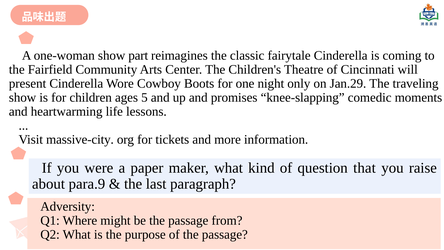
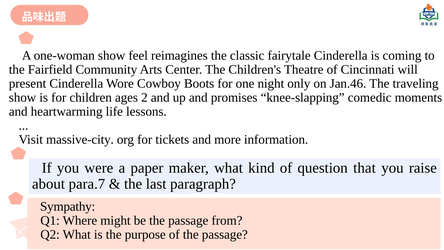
part: part -> feel
Jan.29: Jan.29 -> Jan.46
5: 5 -> 2
para.9: para.9 -> para.7
Adversity: Adversity -> Sympathy
